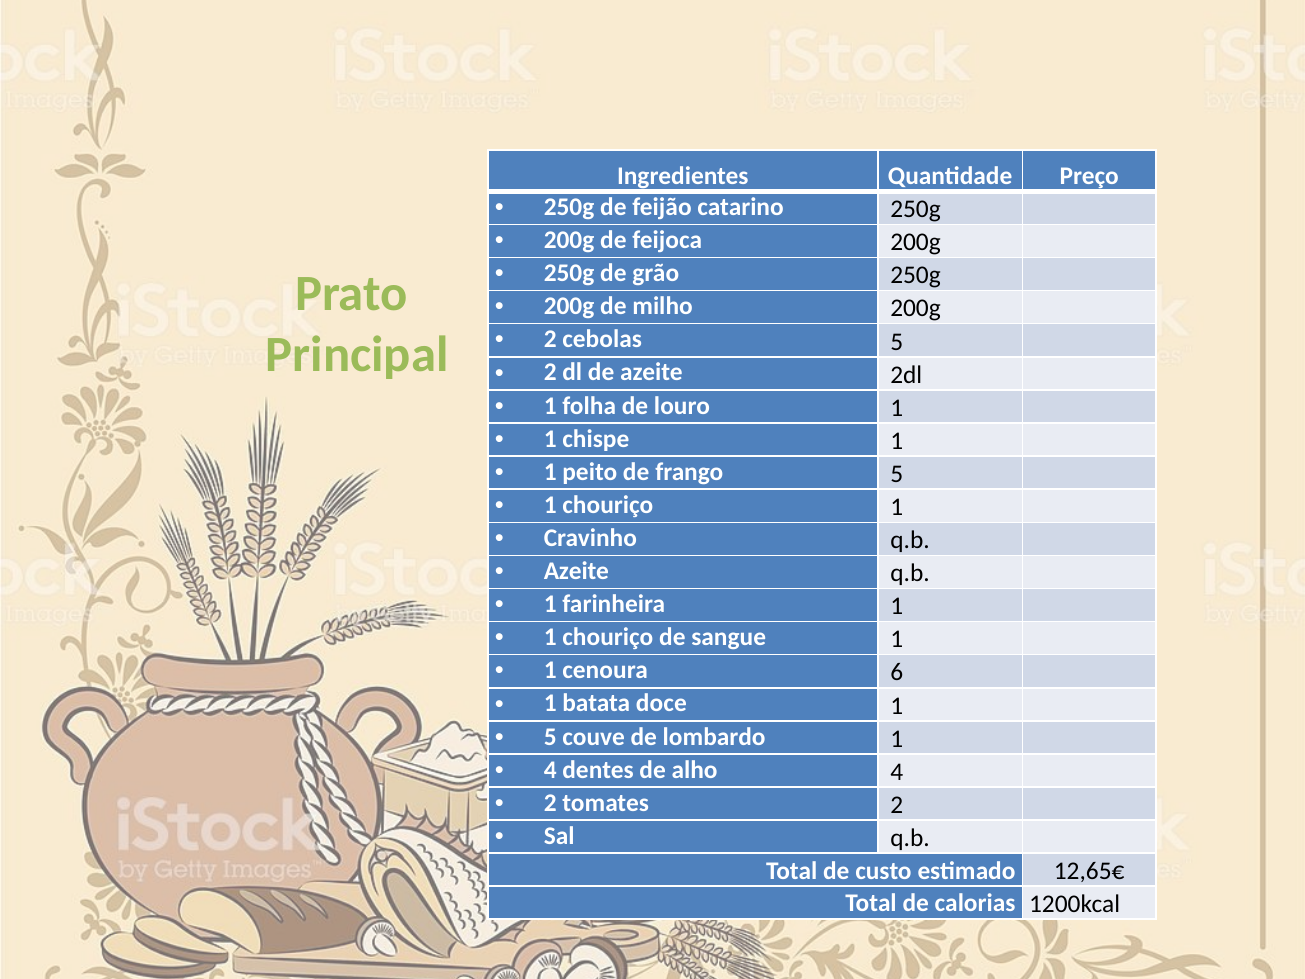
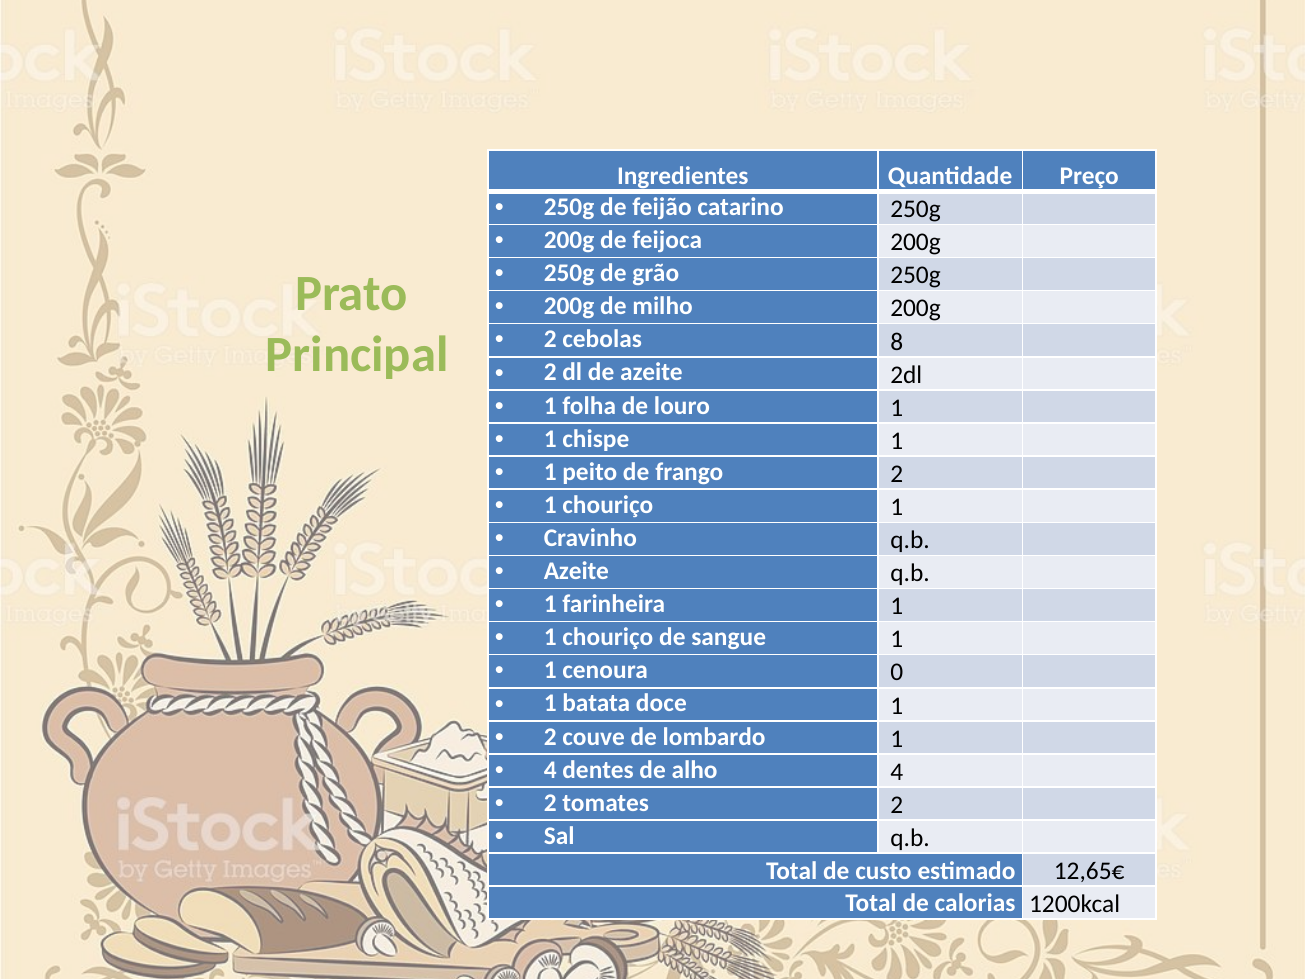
cebolas 5: 5 -> 8
frango 5: 5 -> 2
6: 6 -> 0
5 at (550, 736): 5 -> 2
